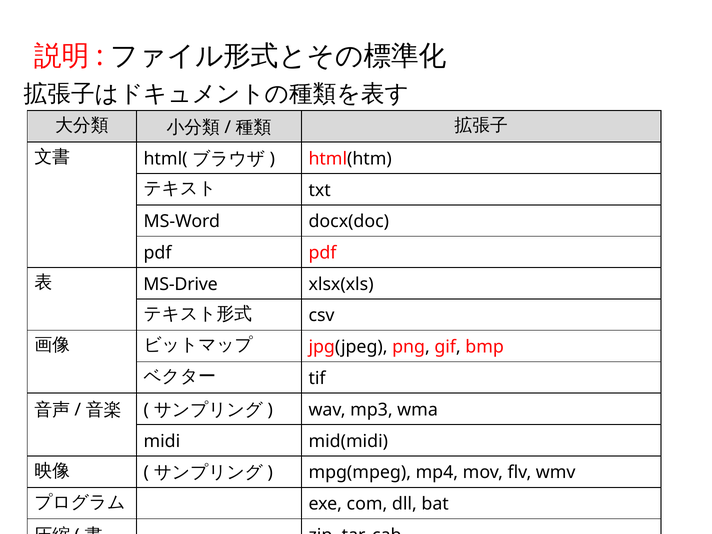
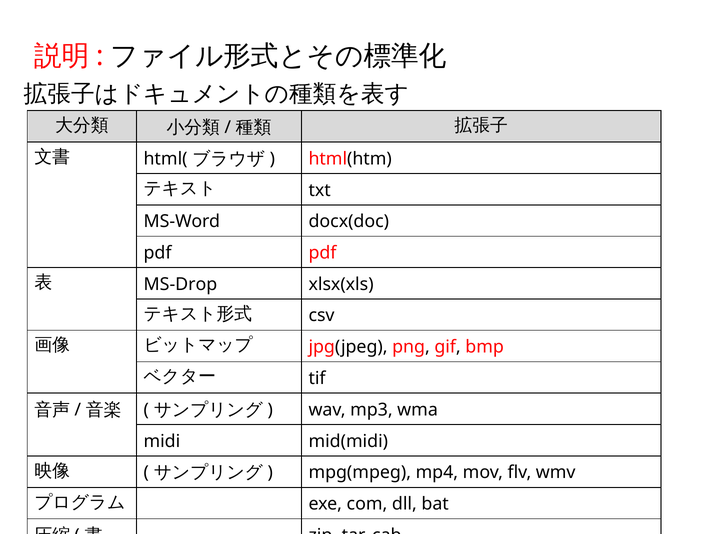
MS-Drive: MS-Drive -> MS-Drop
